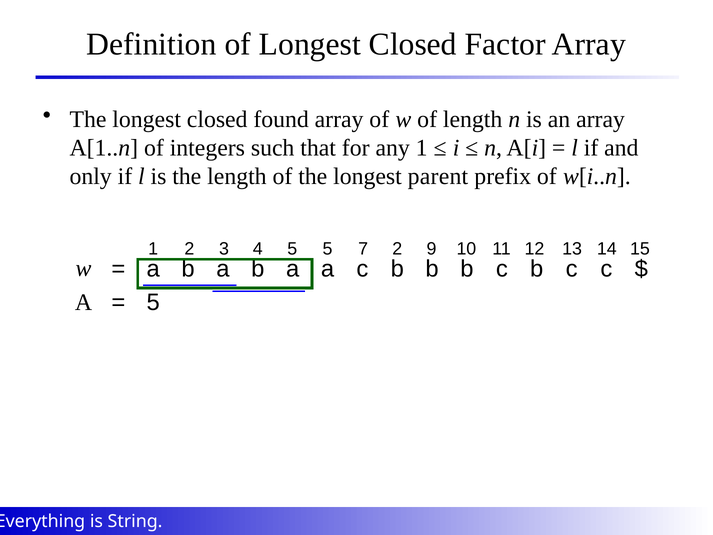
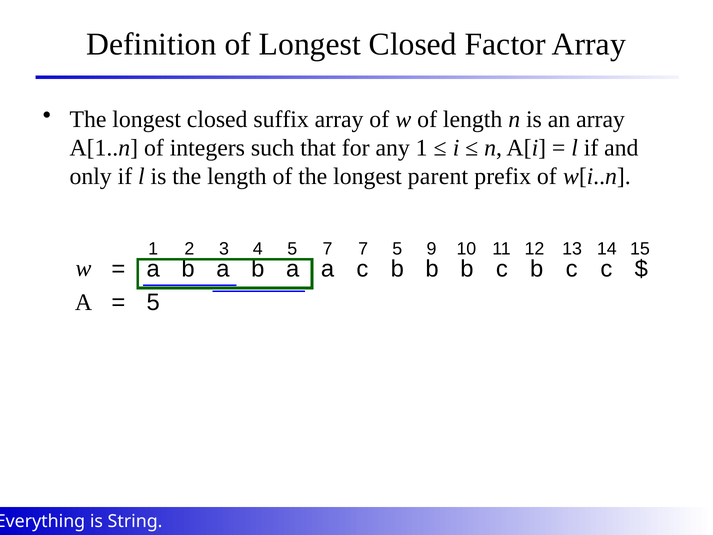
found: found -> suffix
5 5: 5 -> 7
7 2: 2 -> 5
